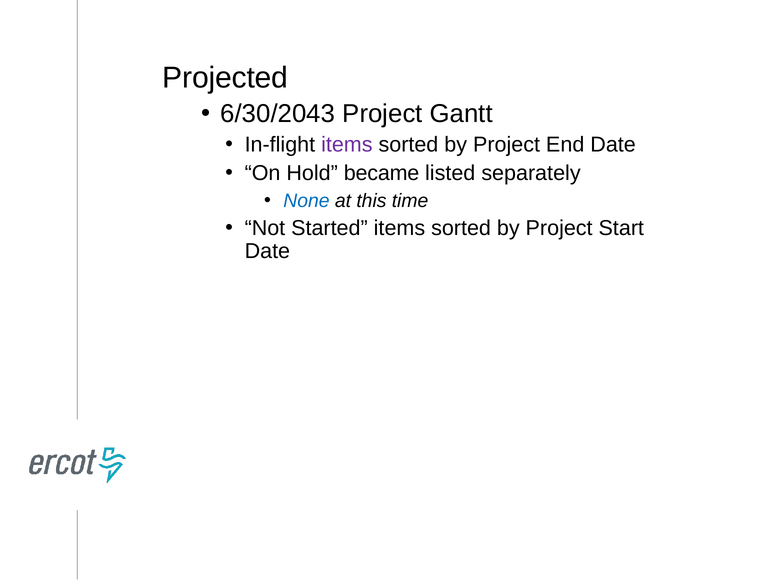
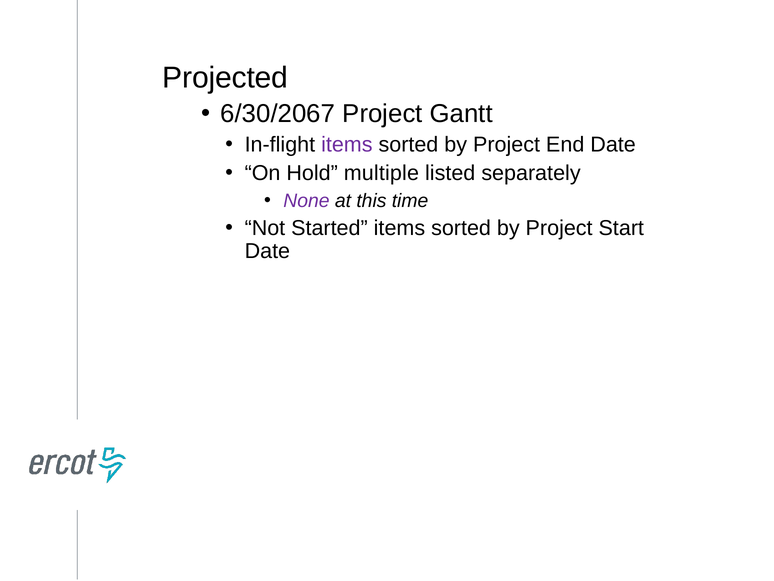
6/30/2043: 6/30/2043 -> 6/30/2067
became: became -> multiple
None colour: blue -> purple
